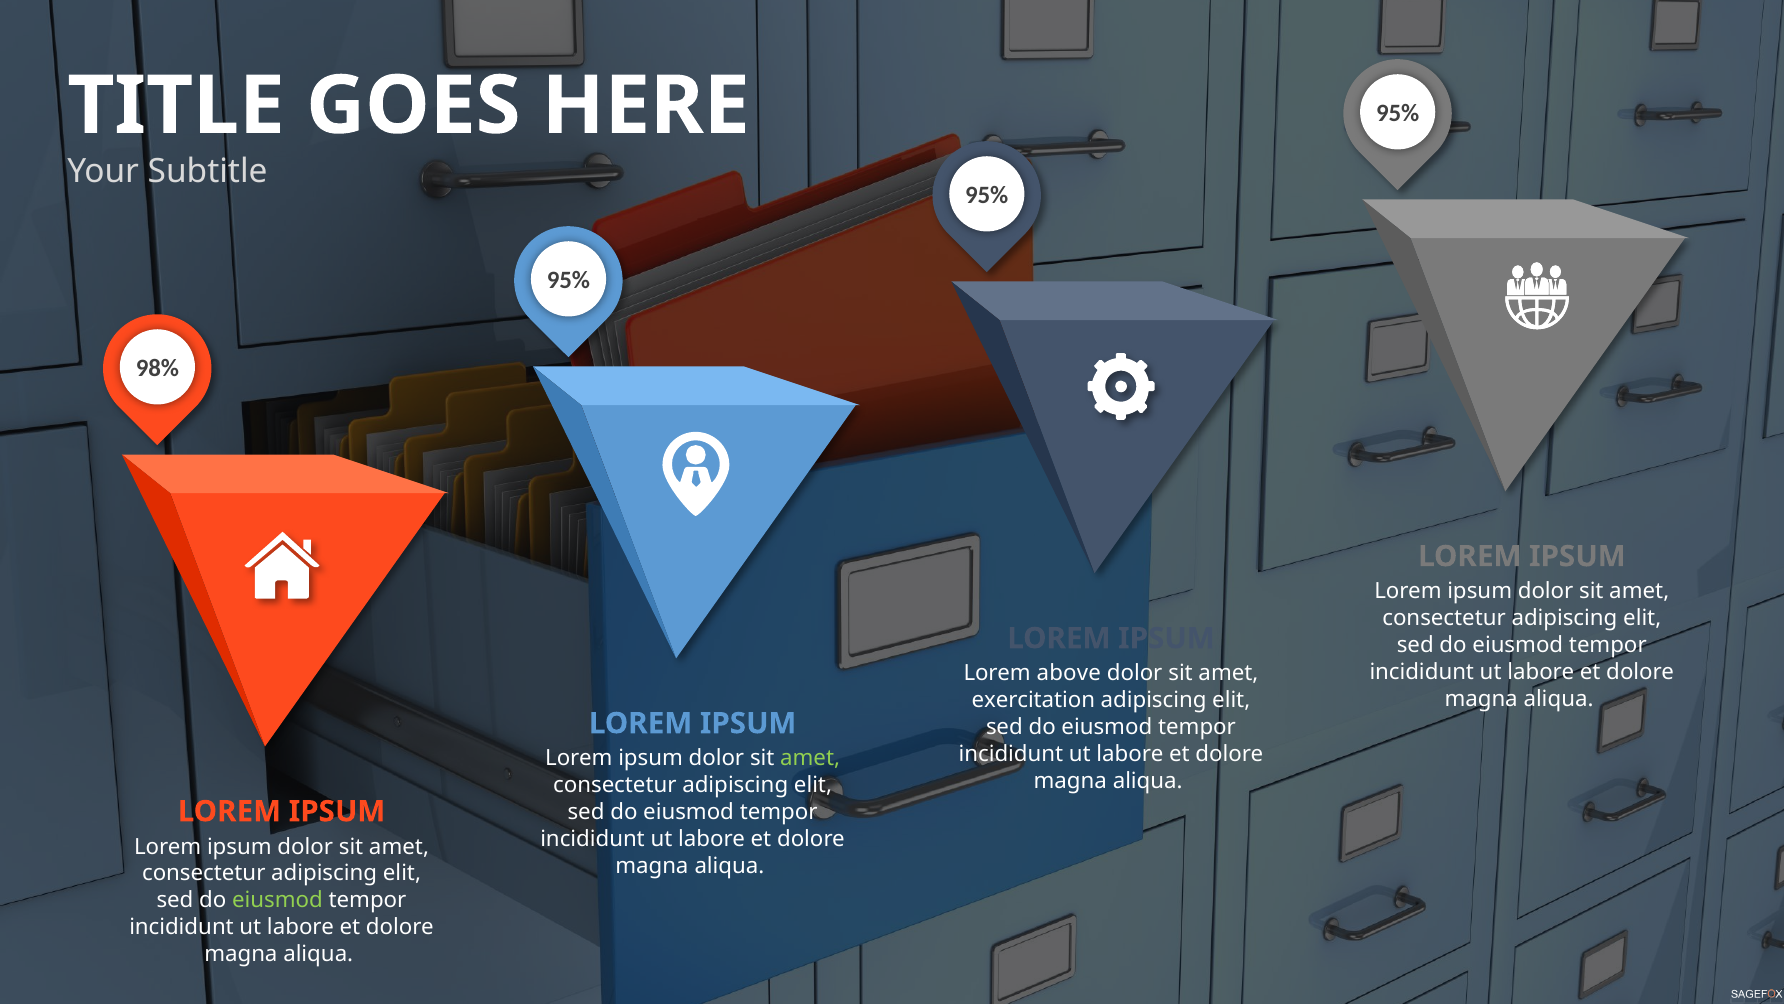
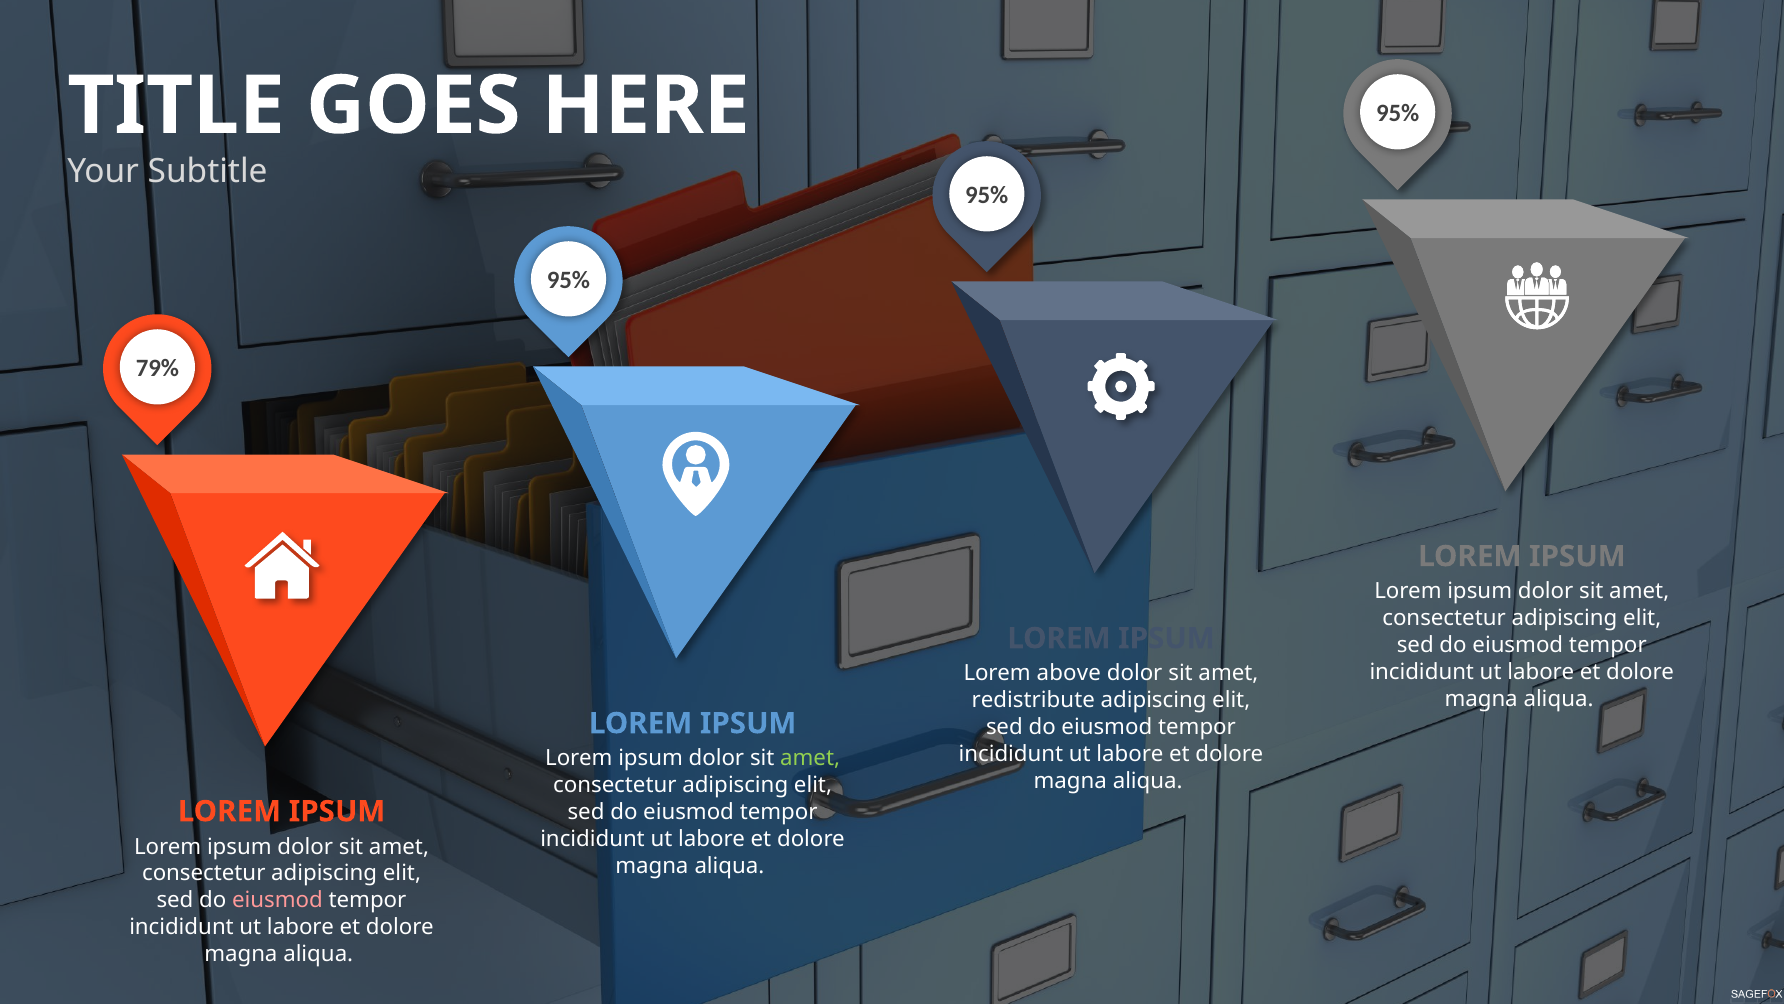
98%: 98% -> 79%
exercitation: exercitation -> redistribute
eiusmod at (277, 900) colour: light green -> pink
